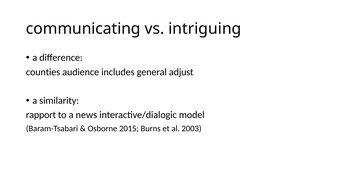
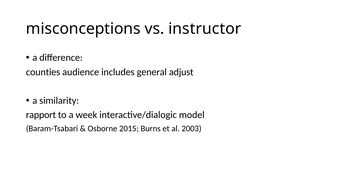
communicating: communicating -> misconceptions
intriguing: intriguing -> instructor
news: news -> week
